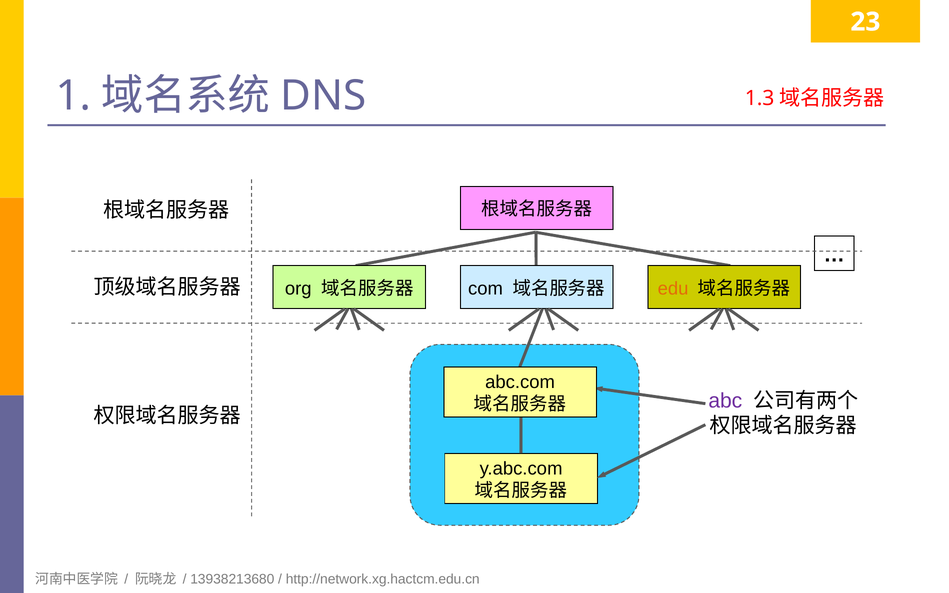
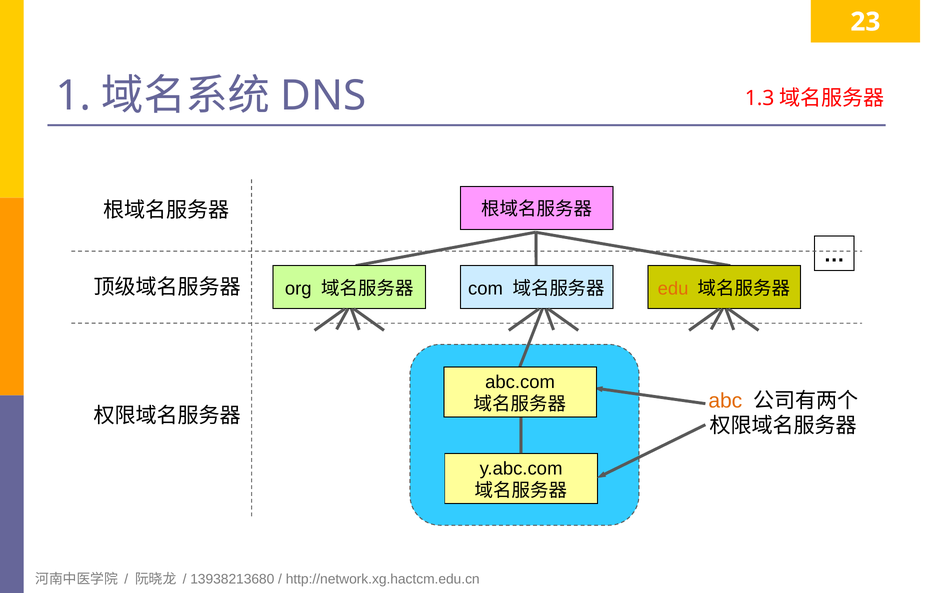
abc colour: purple -> orange
